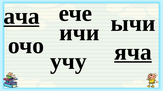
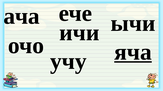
ача underline: present -> none
